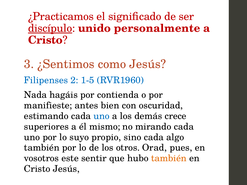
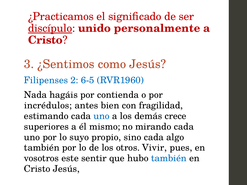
1-5: 1-5 -> 6-5
manifieste: manifieste -> incrédulos
oscuridad: oscuridad -> fragilidad
Orad: Orad -> Vivir
también at (169, 158) colour: orange -> blue
